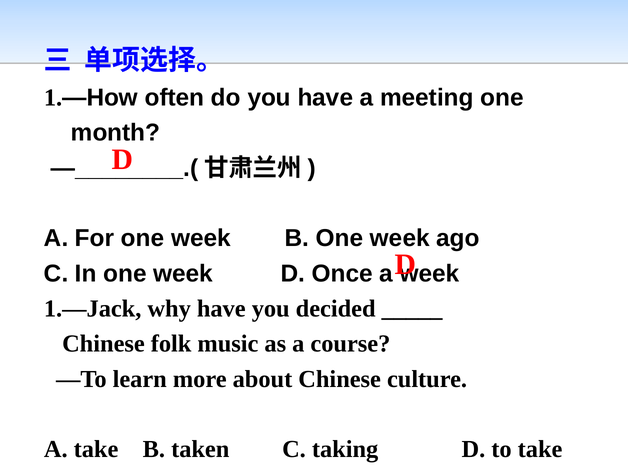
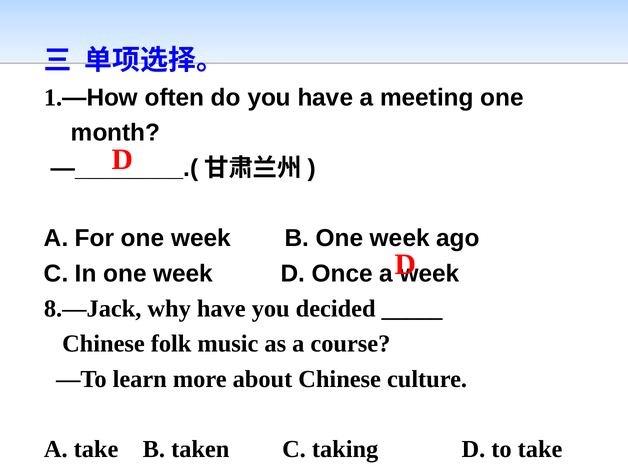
1.—Jack: 1.—Jack -> 8.—Jack
